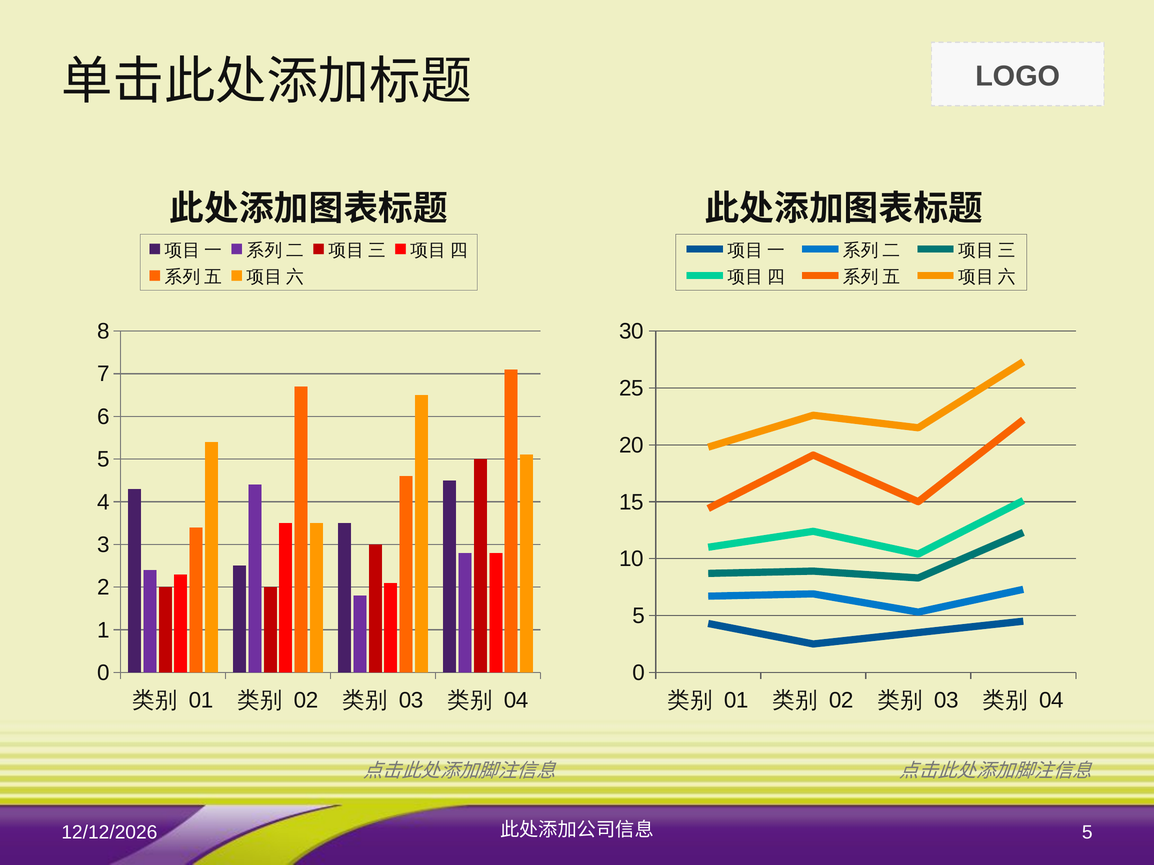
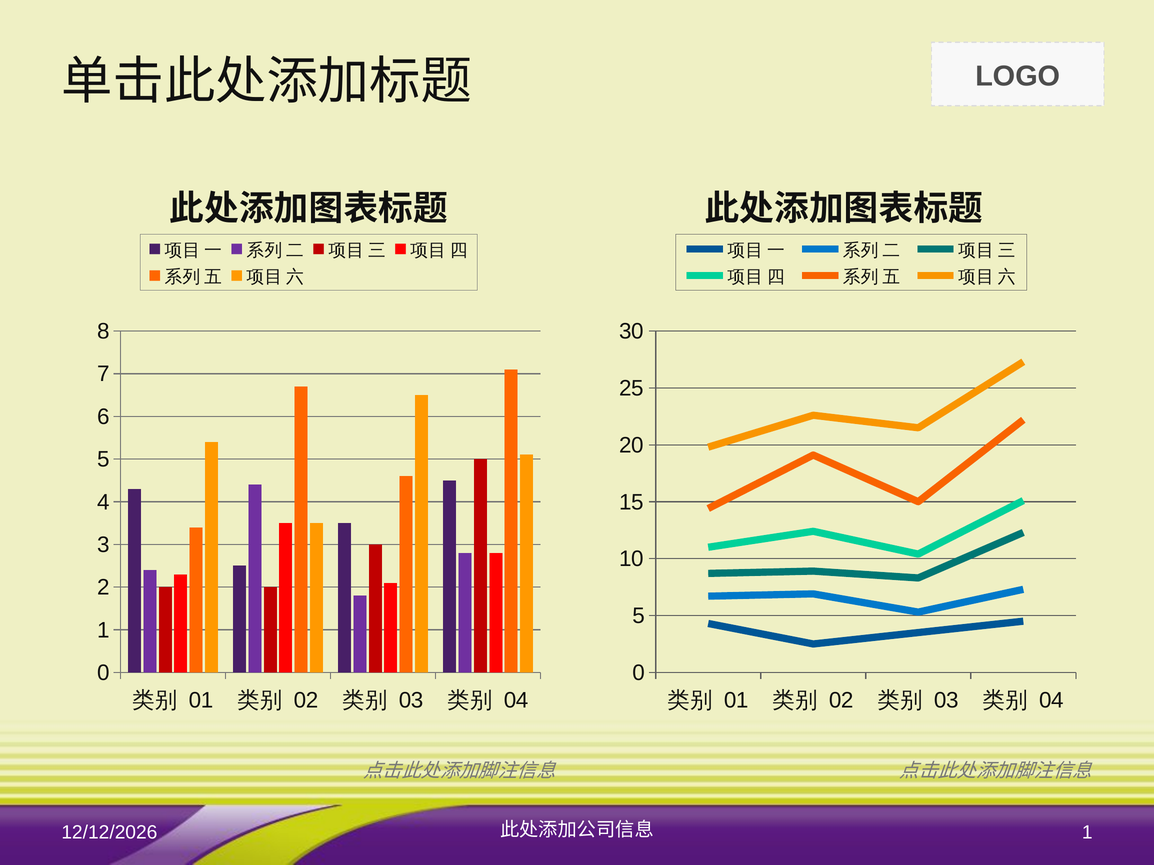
5 at (1087, 833): 5 -> 1
